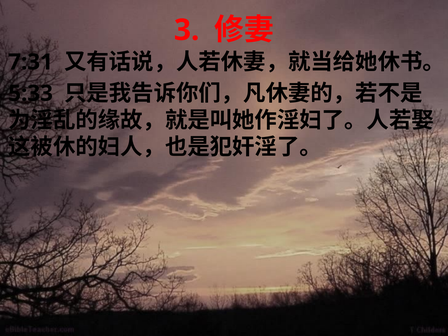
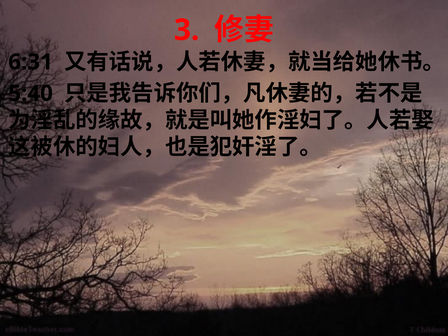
7:31: 7:31 -> 6:31
5:33: 5:33 -> 5:40
